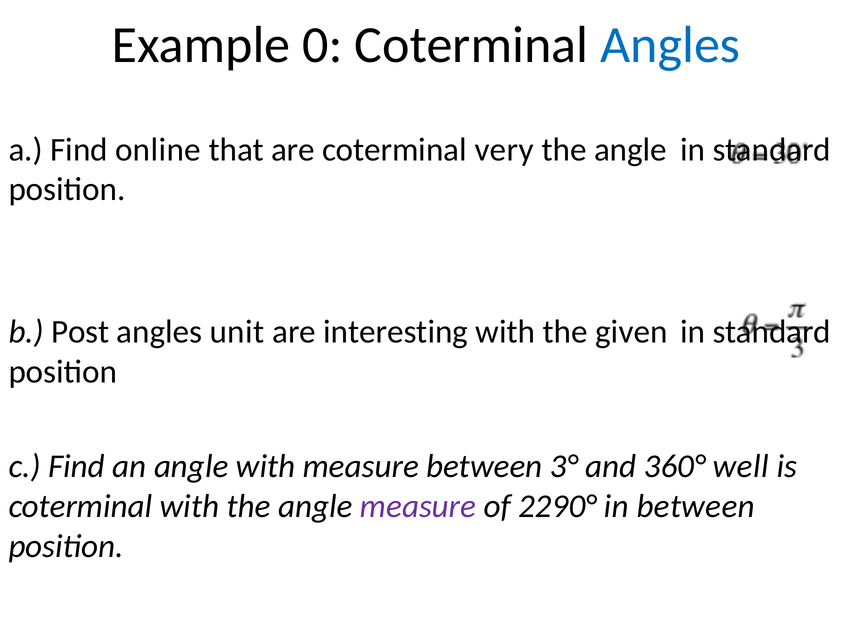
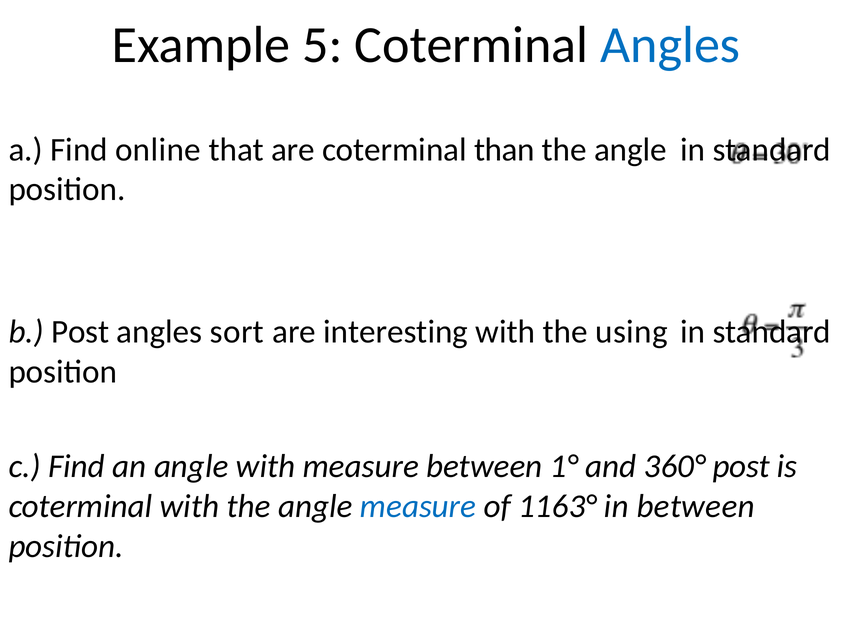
0: 0 -> 5
very: very -> than
unit: unit -> sort
given: given -> using
3°: 3° -> 1°
360° well: well -> post
measure at (418, 506) colour: purple -> blue
2290°: 2290° -> 1163°
